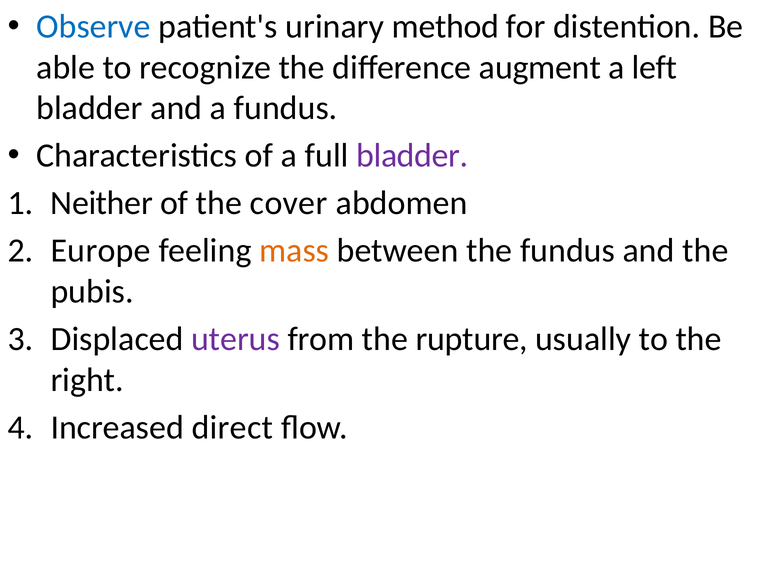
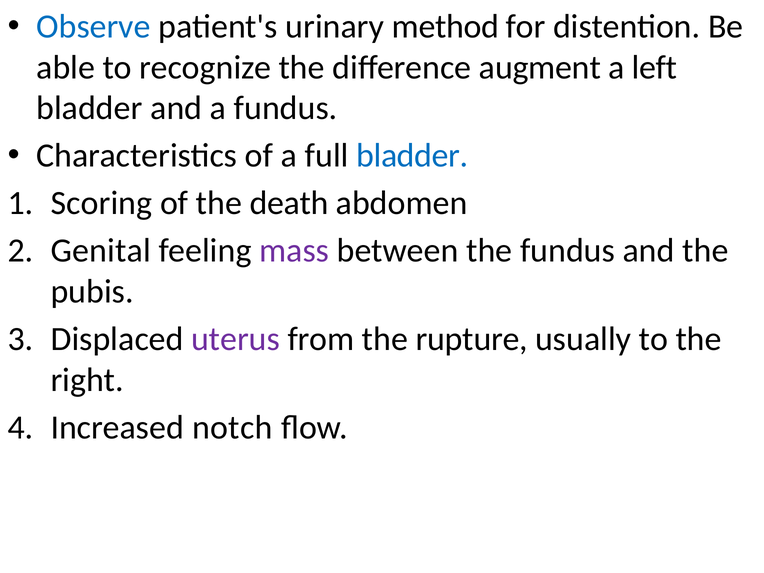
bladder at (412, 156) colour: purple -> blue
Neither: Neither -> Scoring
cover: cover -> death
Europe: Europe -> Genital
mass colour: orange -> purple
direct: direct -> notch
